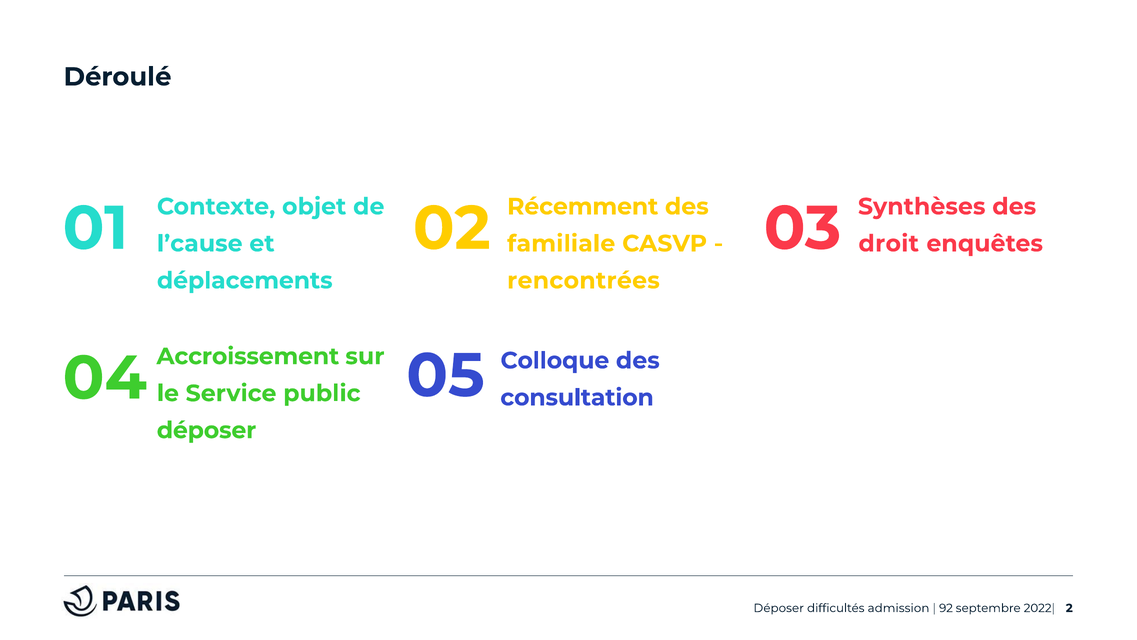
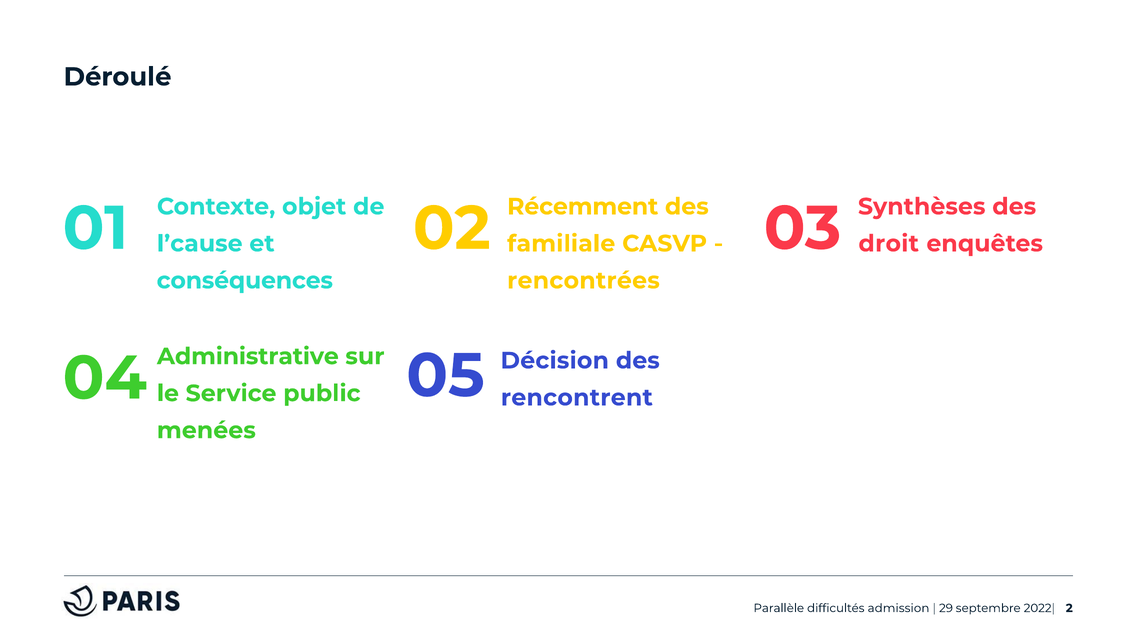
déplacements: déplacements -> conséquences
Accroissement: Accroissement -> Administrative
Colloque: Colloque -> Décision
consultation: consultation -> rencontrent
déposer at (207, 430): déposer -> menées
Déposer at (779, 608): Déposer -> Parallèle
92: 92 -> 29
